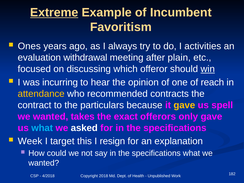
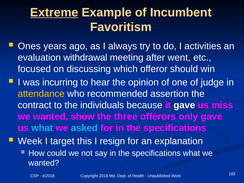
plain: plain -> went
win underline: present -> none
reach: reach -> judge
contracts: contracts -> assertion
particulars: particulars -> individuals
gave at (184, 105) colour: yellow -> white
spell: spell -> miss
takes: takes -> show
exact: exact -> three
asked colour: white -> light blue
